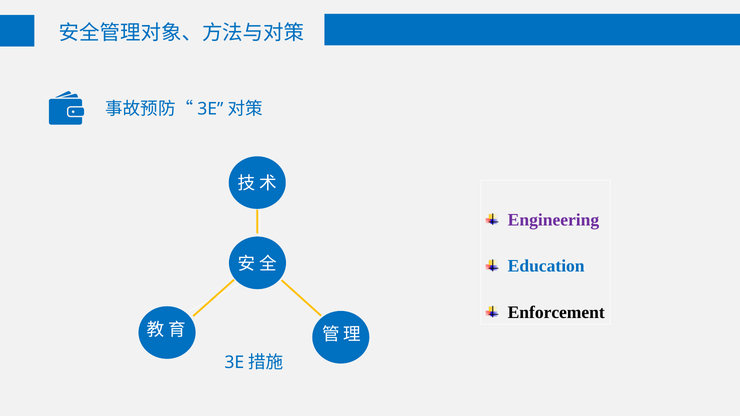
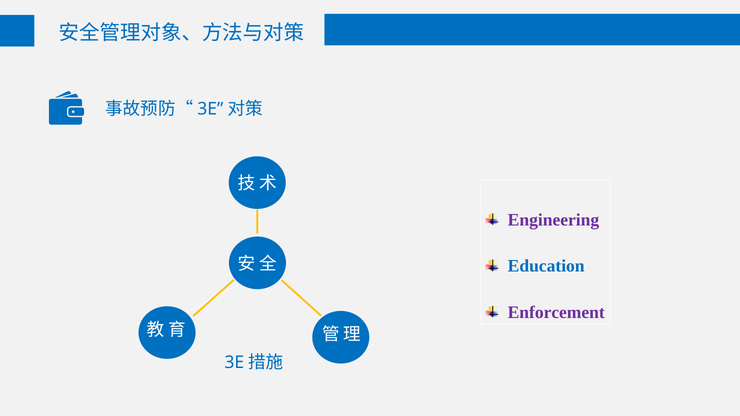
Enforcement colour: black -> purple
